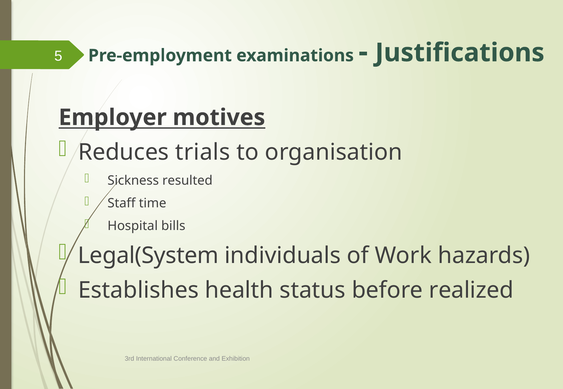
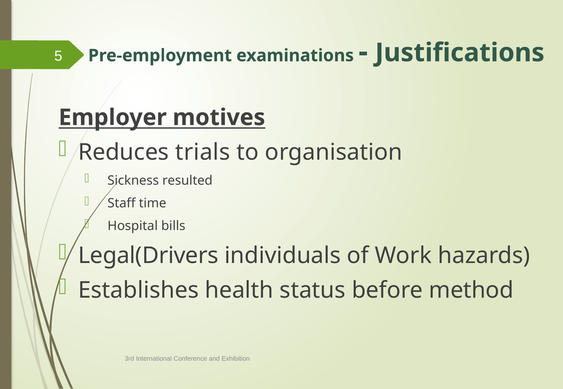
Legal(System: Legal(System -> Legal(Drivers
realized: realized -> method
